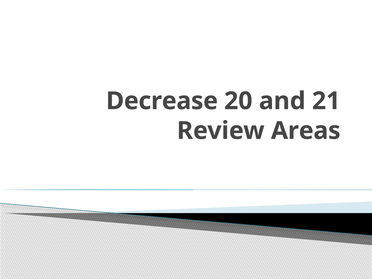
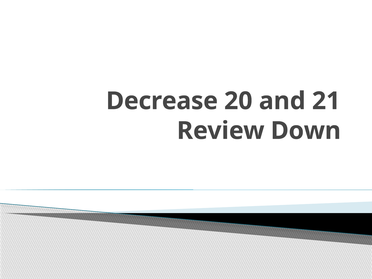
Areas: Areas -> Down
